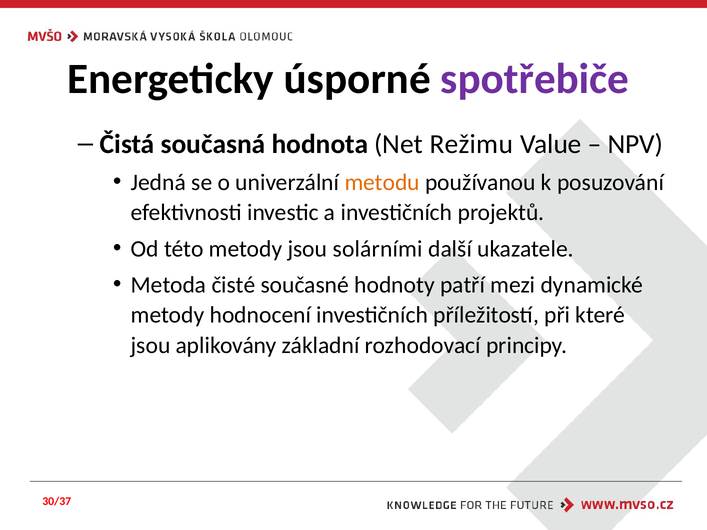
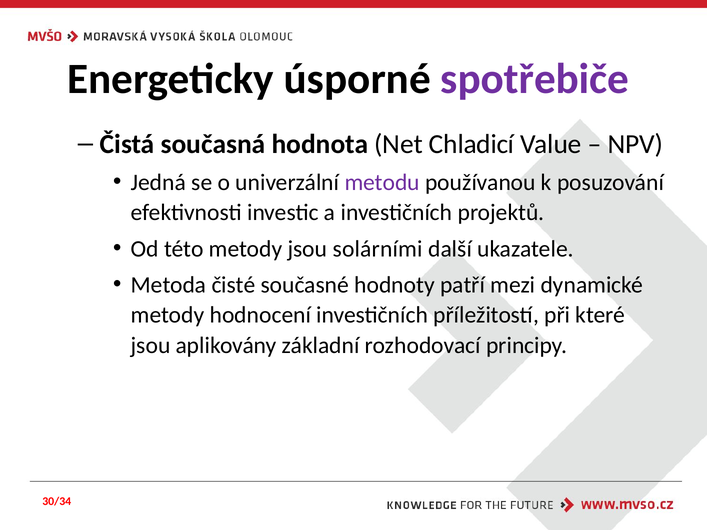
Režimu: Režimu -> Chladicí
metodu colour: orange -> purple
30/37: 30/37 -> 30/34
